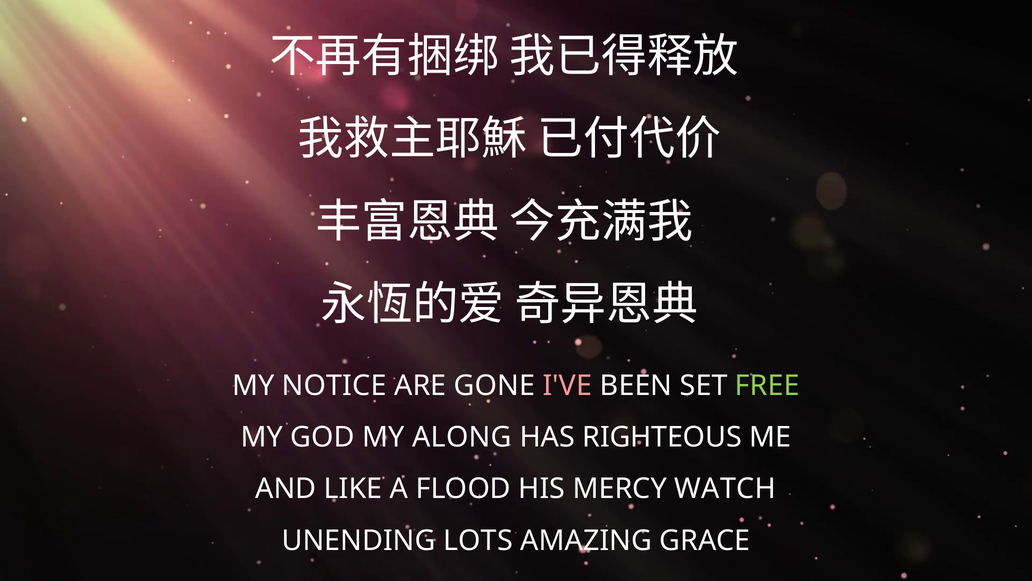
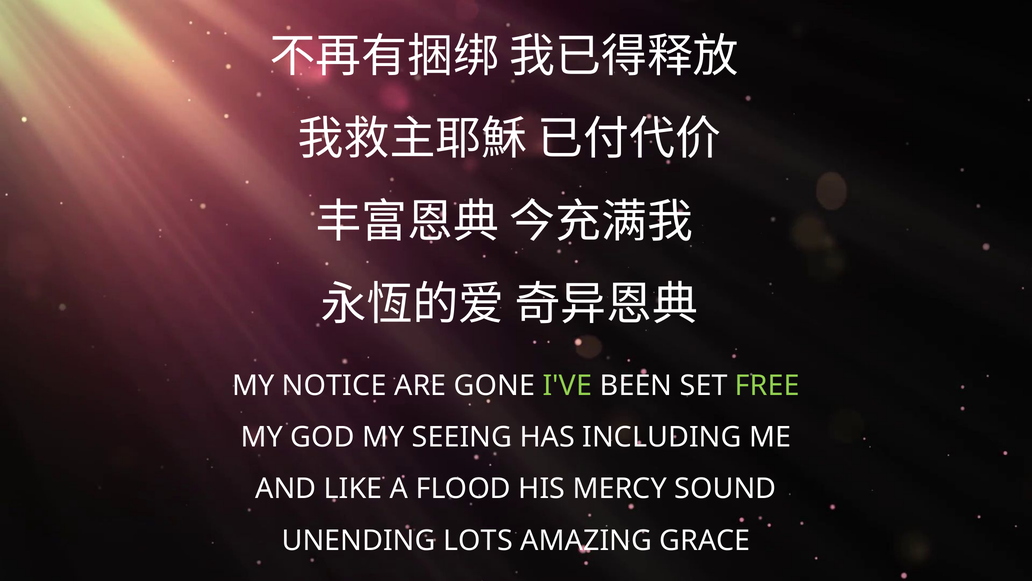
I'VE colour: pink -> light green
ALONG: ALONG -> SEEING
RIGHTEOUS: RIGHTEOUS -> INCLUDING
WATCH: WATCH -> SOUND
